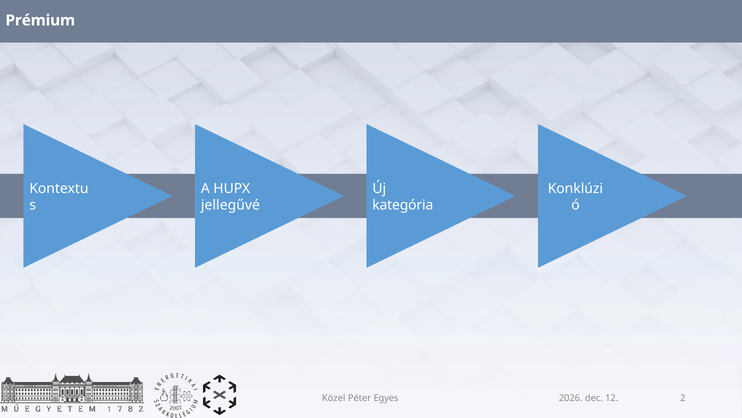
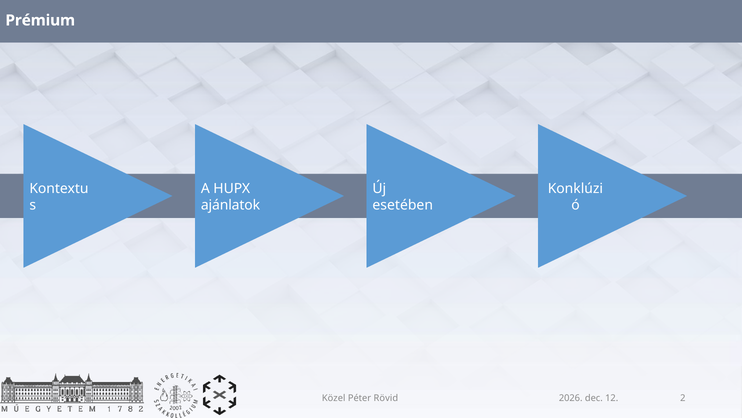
jellegűvé: jellegűvé -> ajánlatok
kategória: kategória -> esetében
Egyes: Egyes -> Rövid
